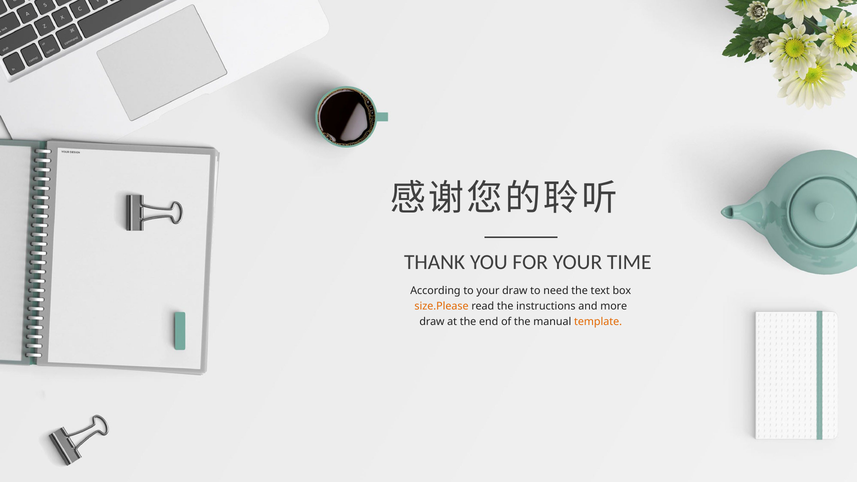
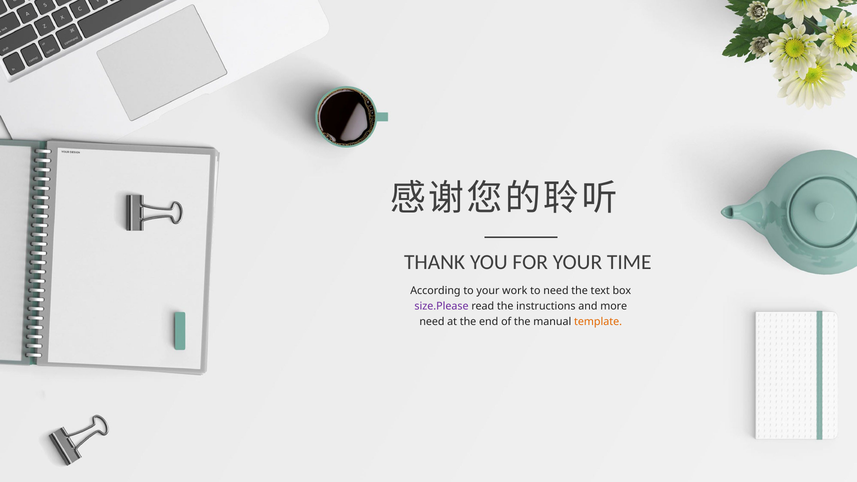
your draw: draw -> work
size.Please colour: orange -> purple
draw at (432, 322): draw -> need
